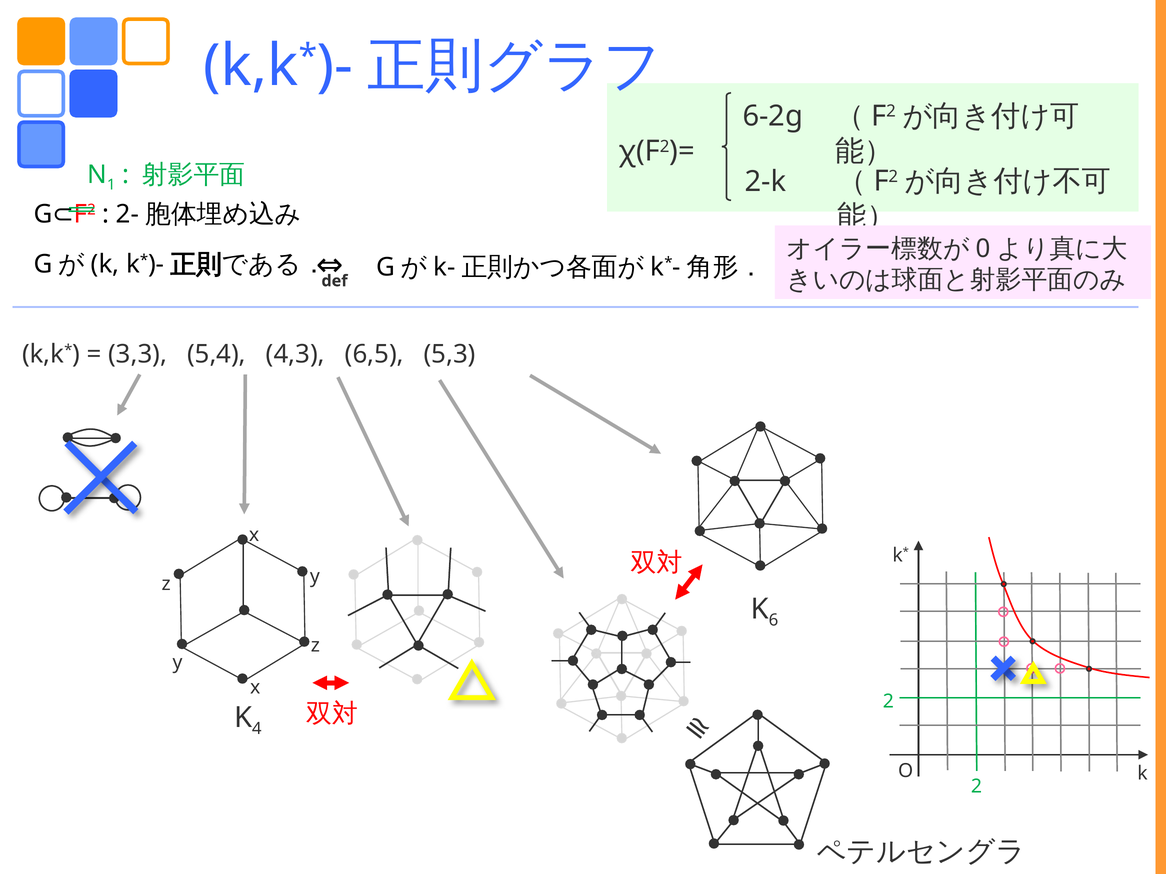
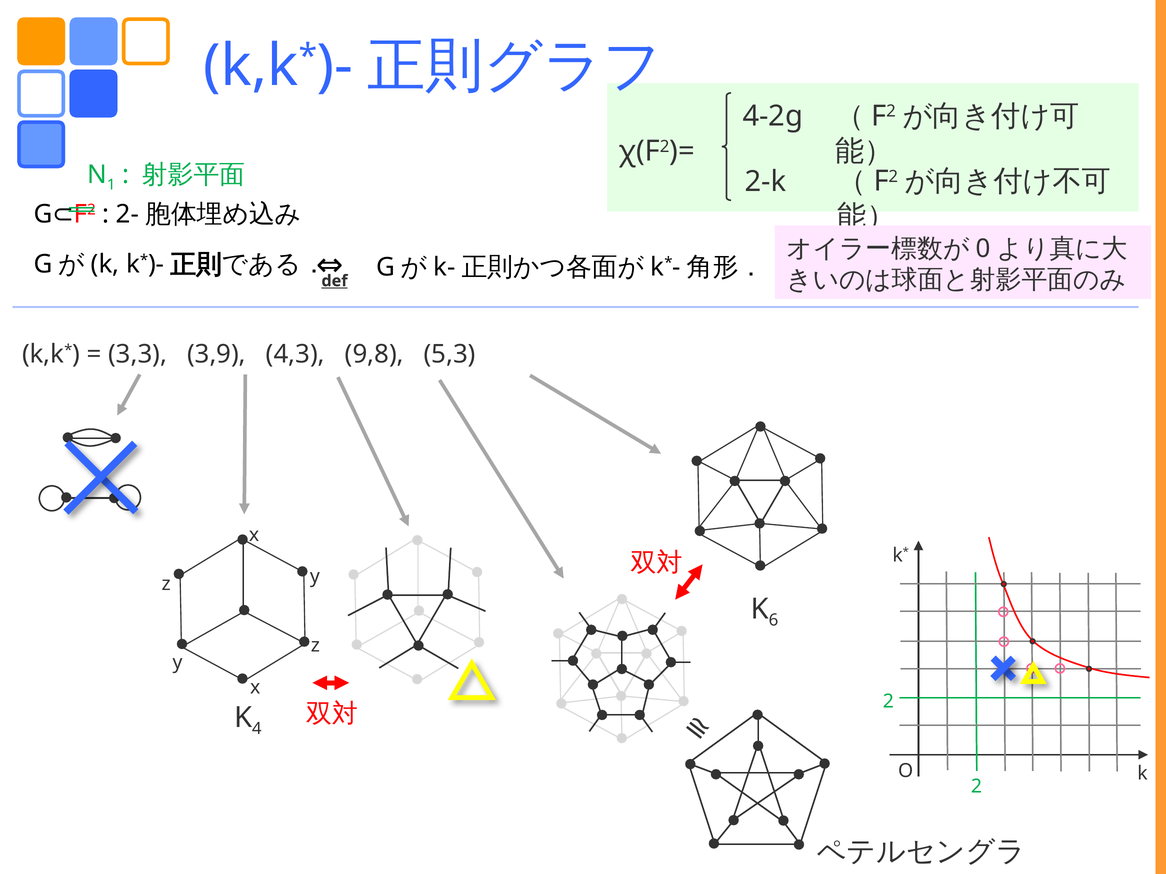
6-2g: 6-2g -> 4-2g
def underline: none -> present
5,4: 5,4 -> 3,9
6,5: 6,5 -> 9,8
